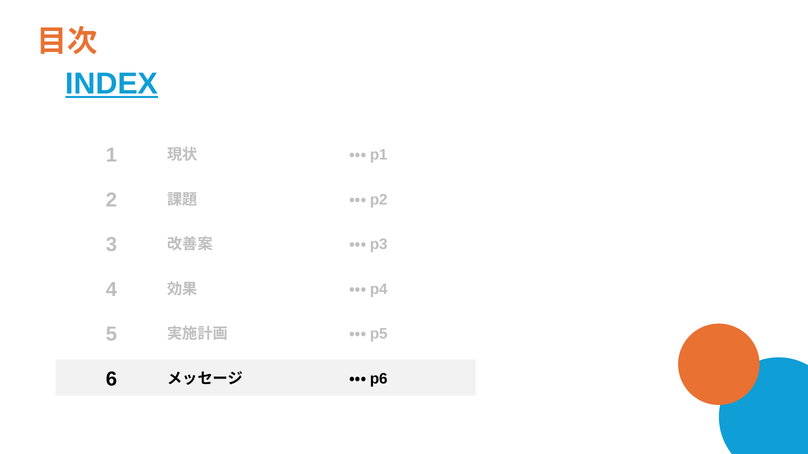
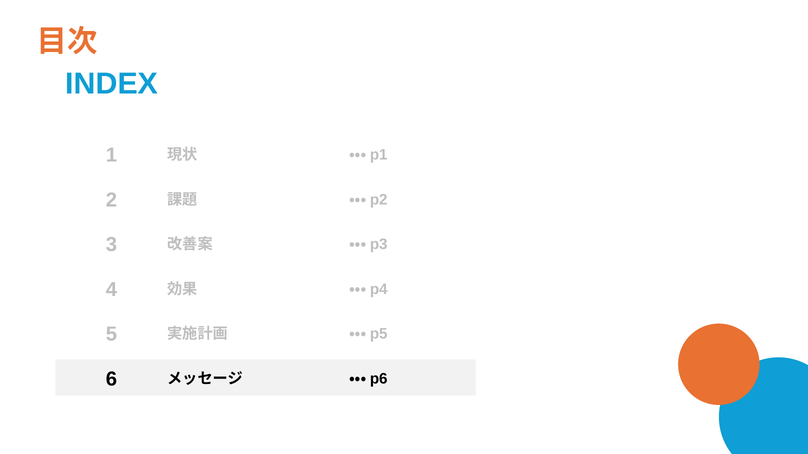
INDEX underline: present -> none
